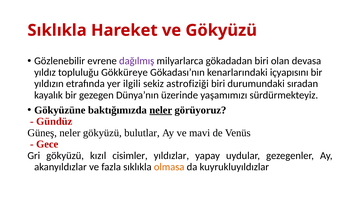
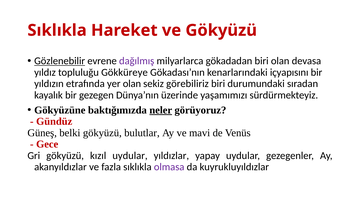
Gözlenebilir underline: none -> present
yer ilgili: ilgili -> olan
astrofiziği: astrofiziği -> görebiliriz
Güneş neler: neler -> belki
kızıl cisimler: cisimler -> uydular
olmasa colour: orange -> purple
